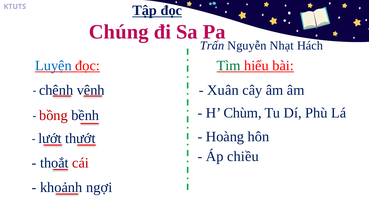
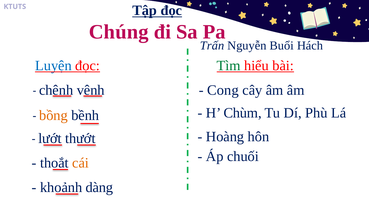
Nhạt: Nhạt -> Buổi
Xuân: Xuân -> Cong
bồng colour: red -> orange
chiều: chiều -> chuối
cái colour: red -> orange
ngợi: ngợi -> dàng
